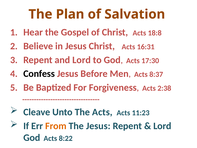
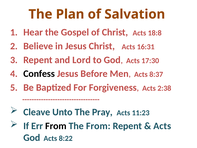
The Acts: Acts -> Pray
From at (56, 126) colour: orange -> black
The Jesus: Jesus -> From
Lord at (162, 126): Lord -> Acts
